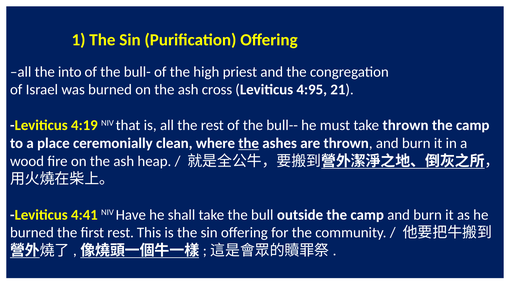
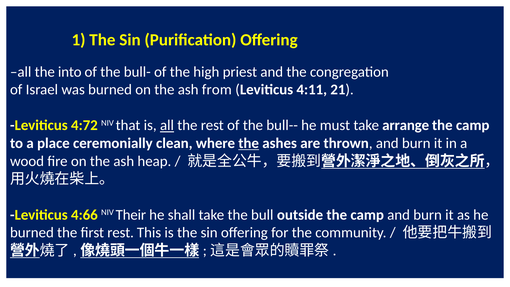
cross: cross -> from
4:95: 4:95 -> 4:11
4:19: 4:19 -> 4:72
all at (167, 125) underline: none -> present
take thrown: thrown -> arrange
4:41: 4:41 -> 4:66
Have: Have -> Their
